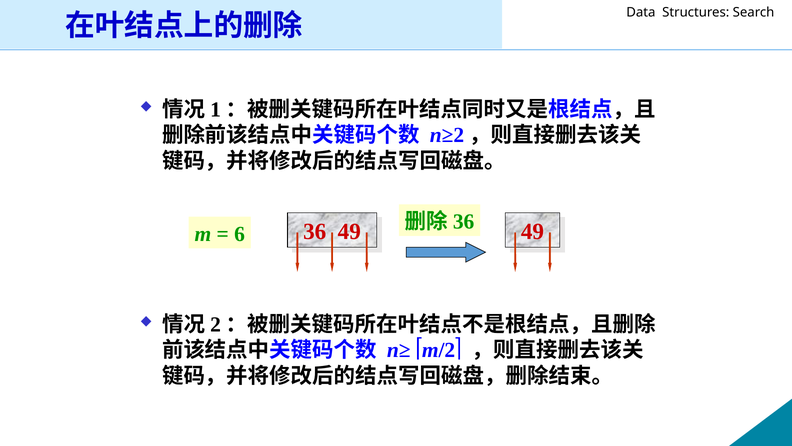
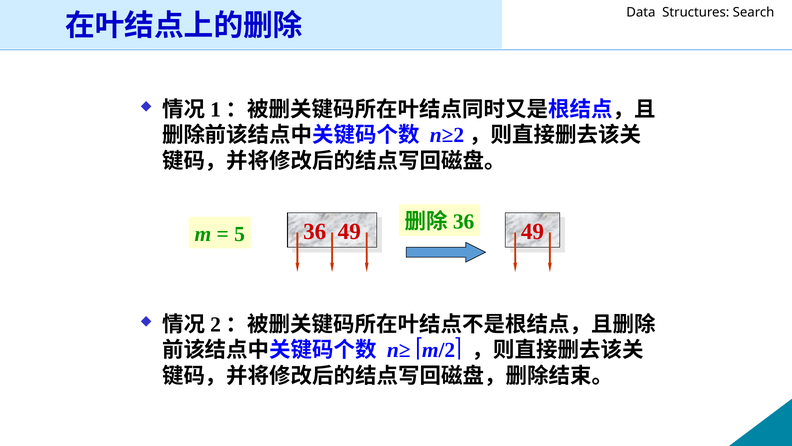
6: 6 -> 5
